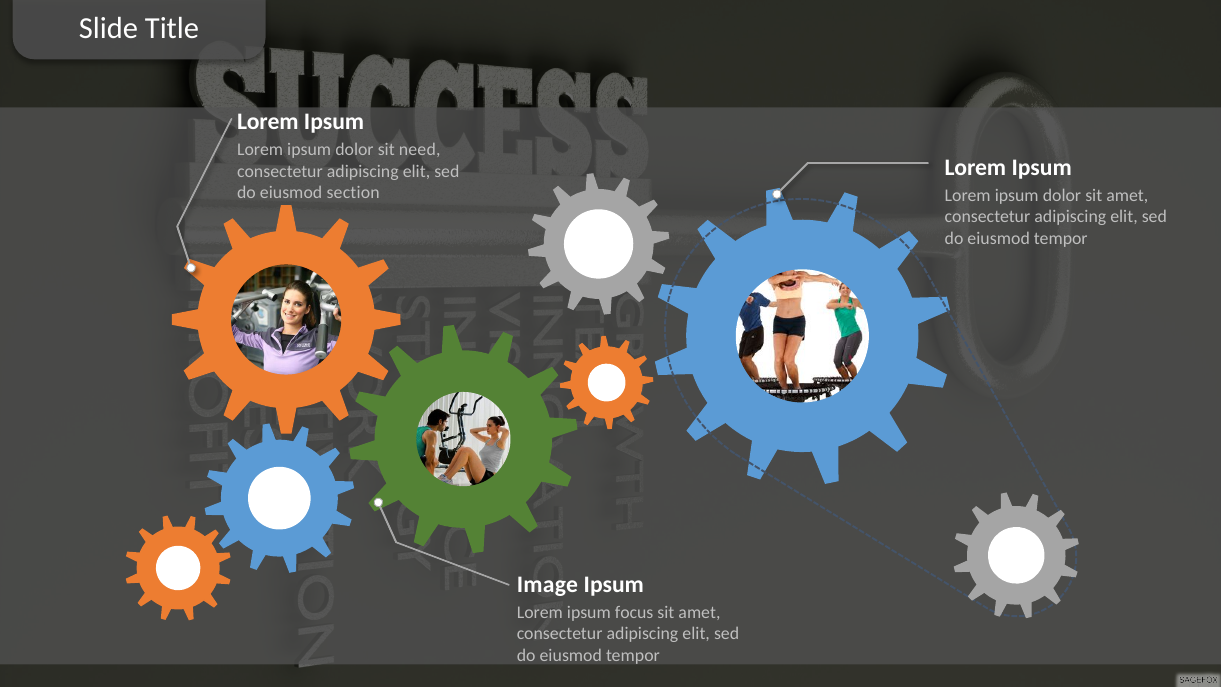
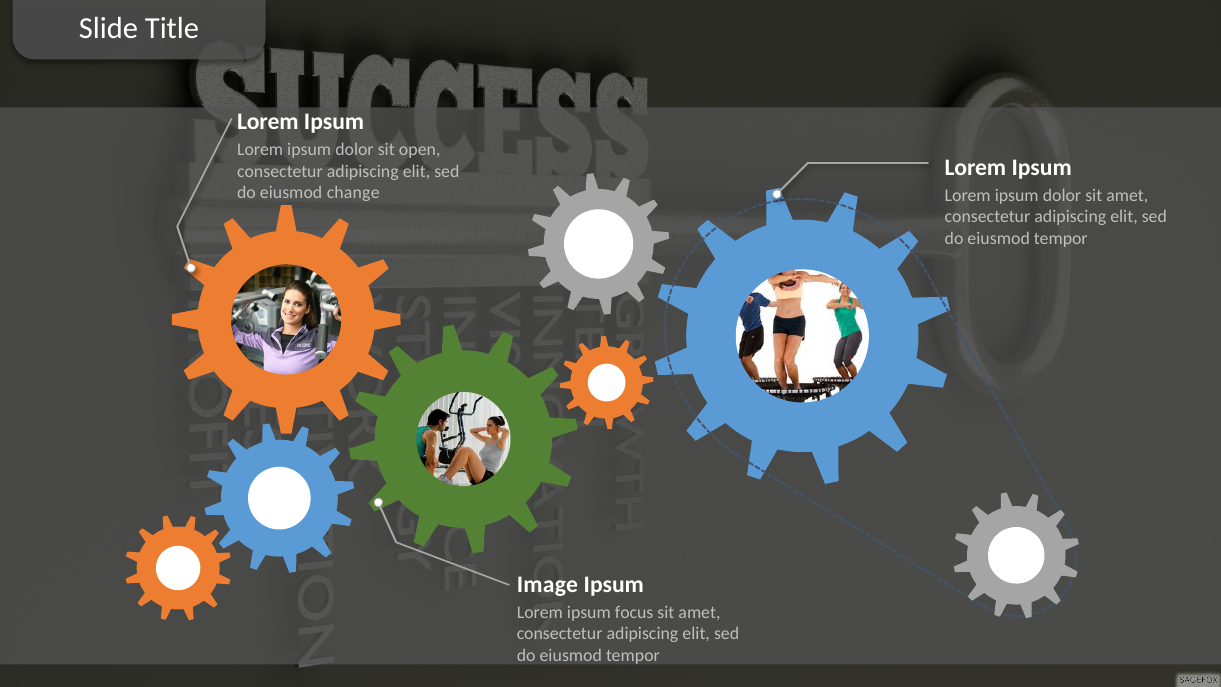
need: need -> open
section: section -> change
